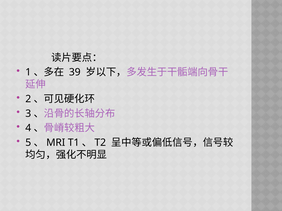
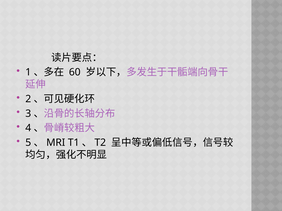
39: 39 -> 60
